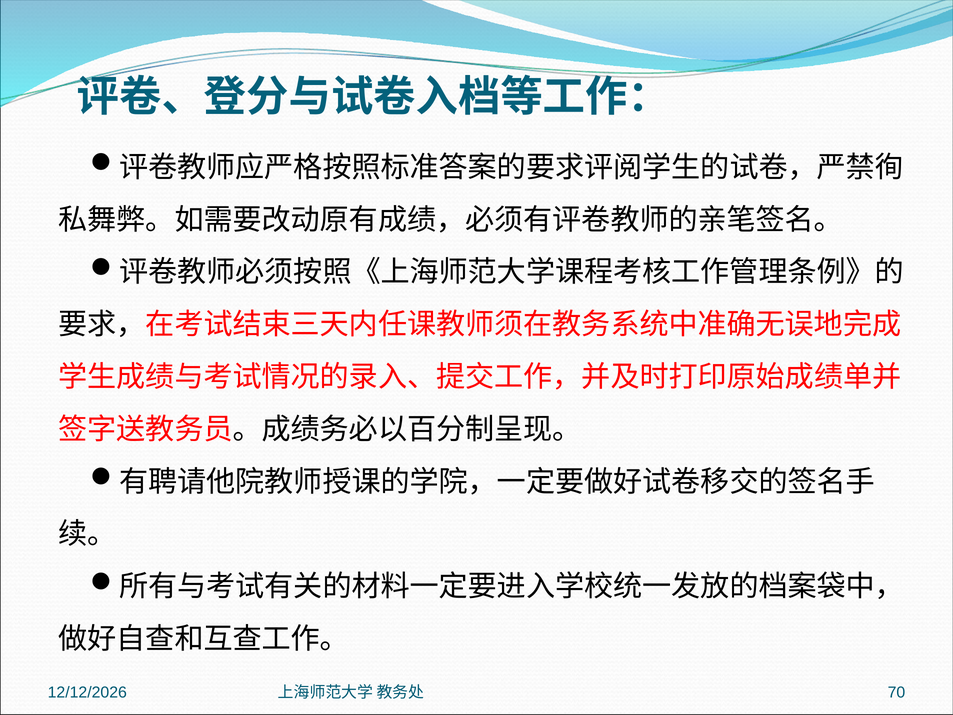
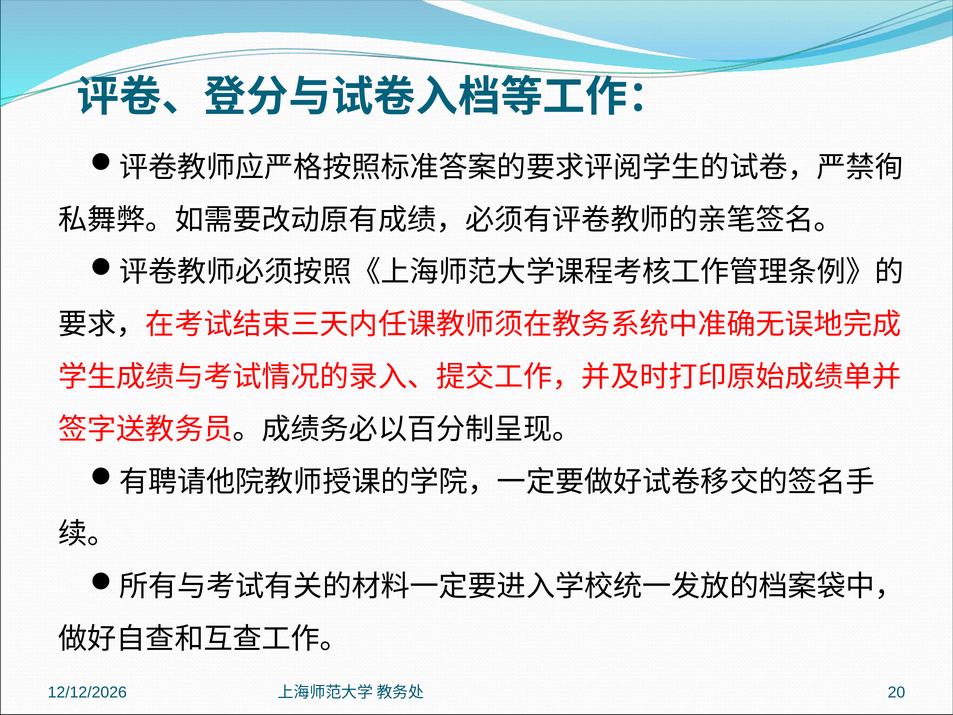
70: 70 -> 20
